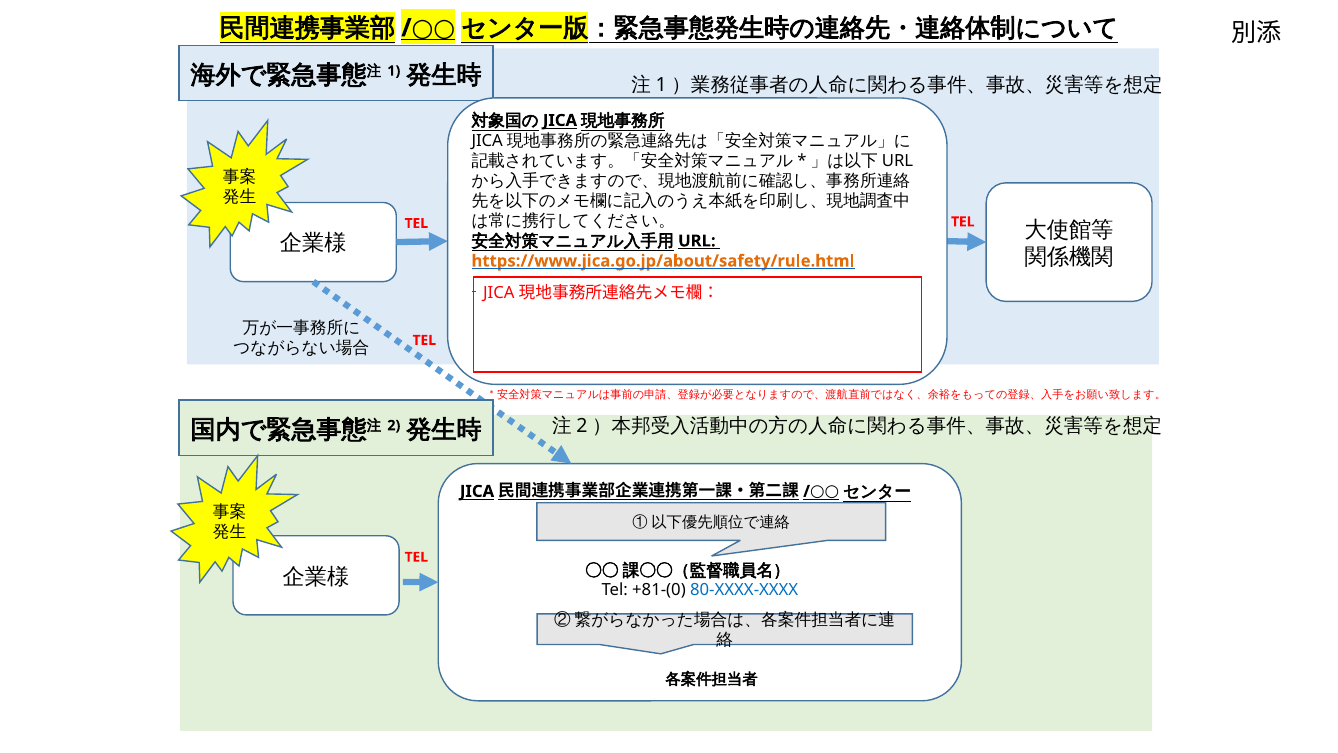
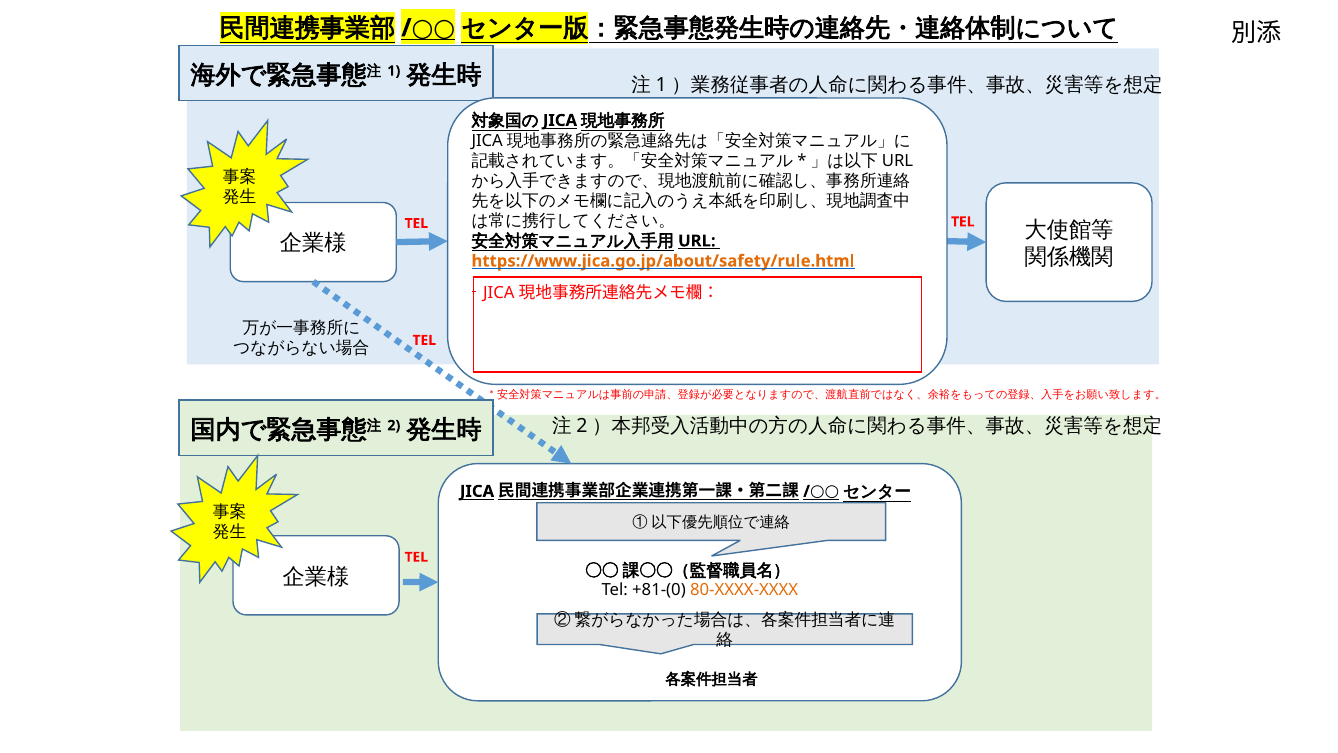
80-XXXX-XXXX colour: blue -> orange
